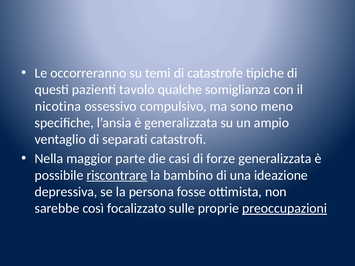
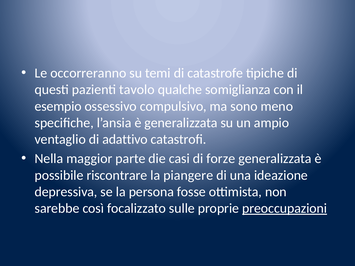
nicotina: nicotina -> esempio
separati: separati -> adattivo
riscontrare underline: present -> none
bambino: bambino -> piangere
